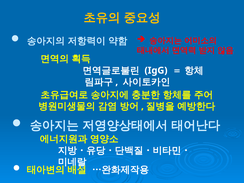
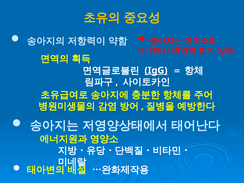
IgG underline: none -> present
